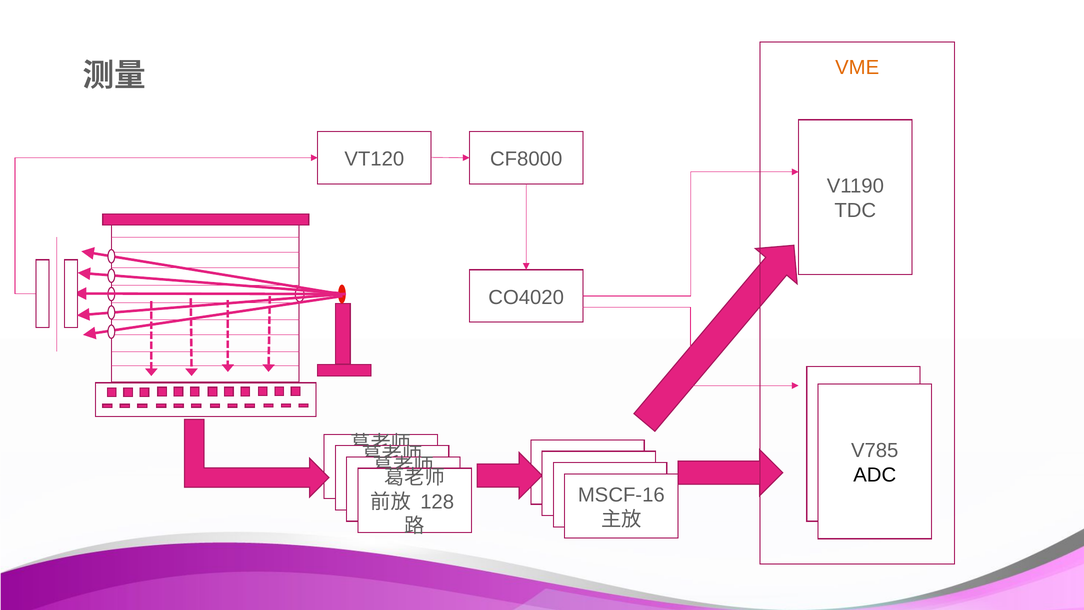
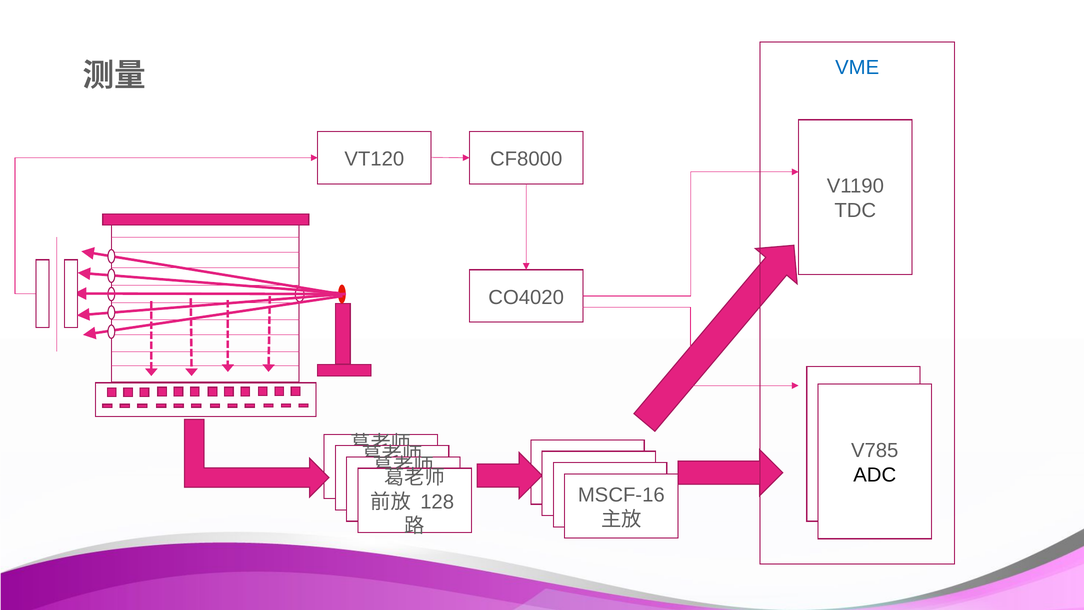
VME colour: orange -> blue
